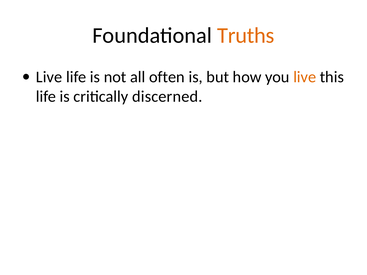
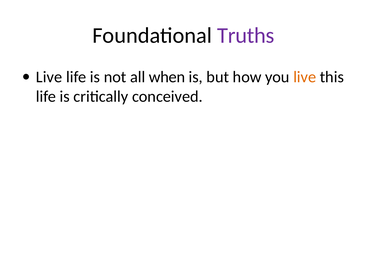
Truths colour: orange -> purple
often: often -> when
discerned: discerned -> conceived
